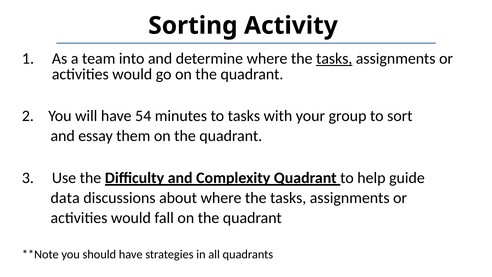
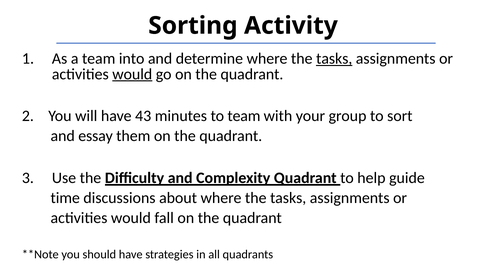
would at (132, 74) underline: none -> present
54: 54 -> 43
to tasks: tasks -> team
data: data -> time
